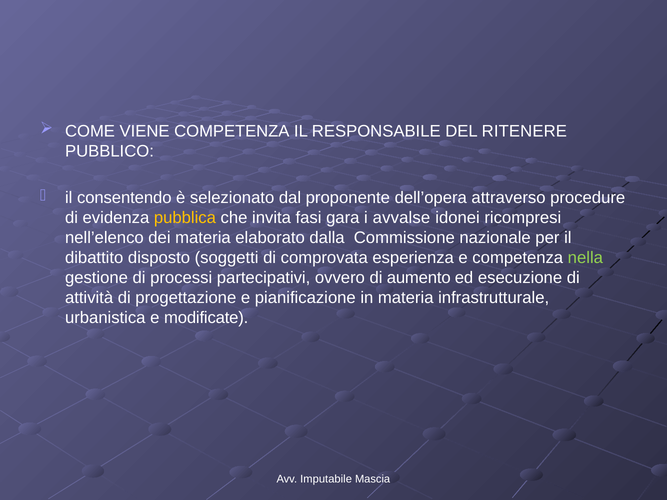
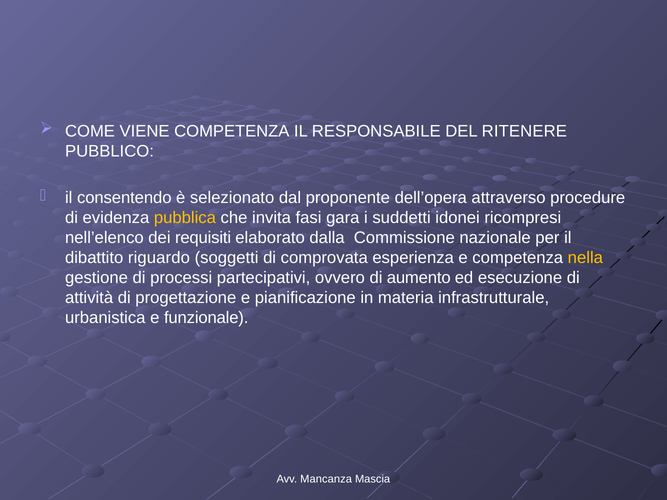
avvalse: avvalse -> suddetti
dei materia: materia -> requisiti
disposto: disposto -> riguardo
nella colour: light green -> yellow
modificate: modificate -> funzionale
Imputabile: Imputabile -> Mancanza
